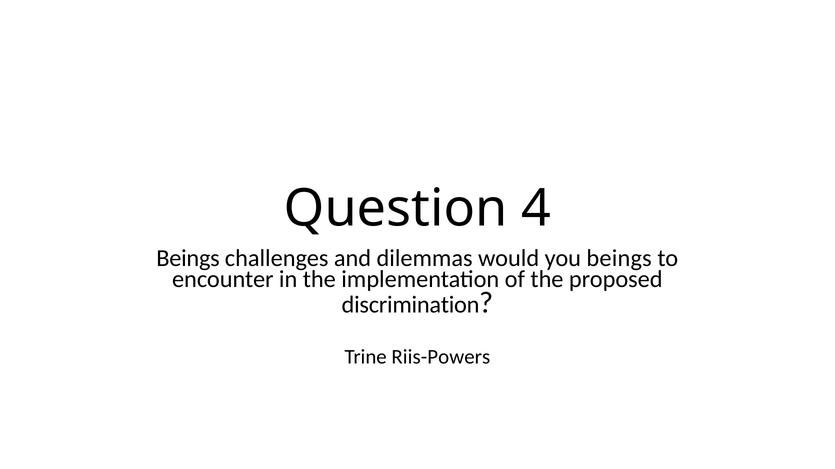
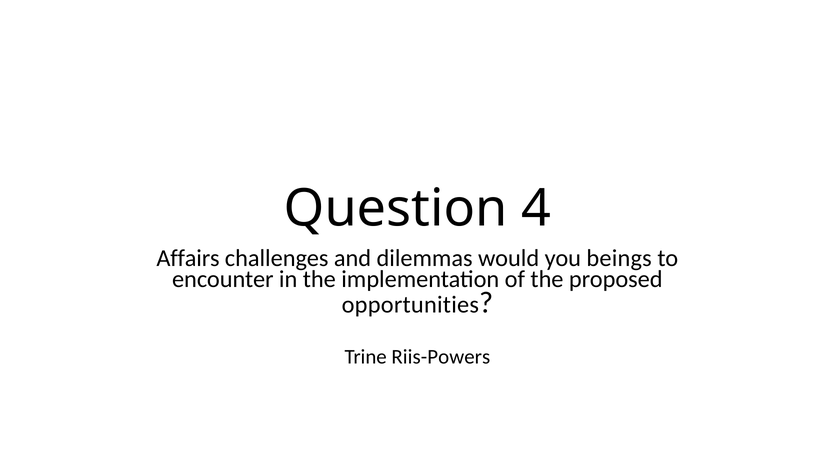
Beings at (188, 259): Beings -> Affairs
discrimination: discrimination -> opportunities
